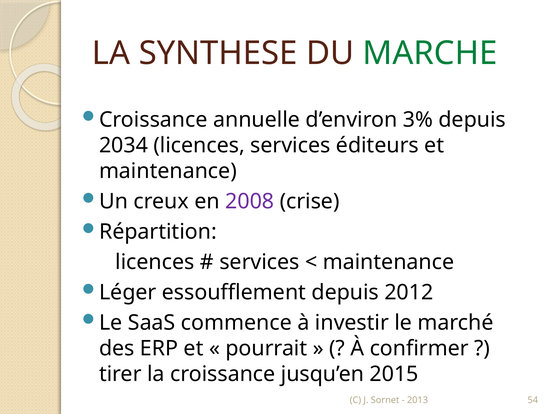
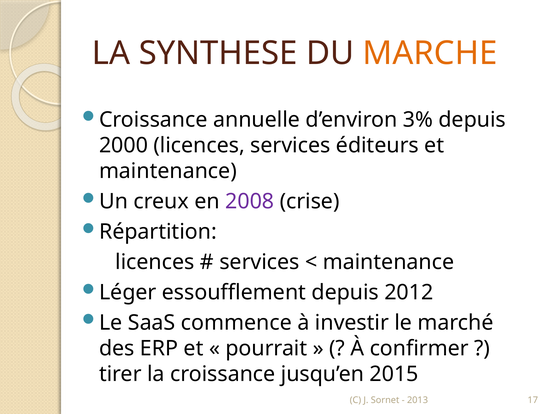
MARCHE colour: green -> orange
2034: 2034 -> 2000
54: 54 -> 17
